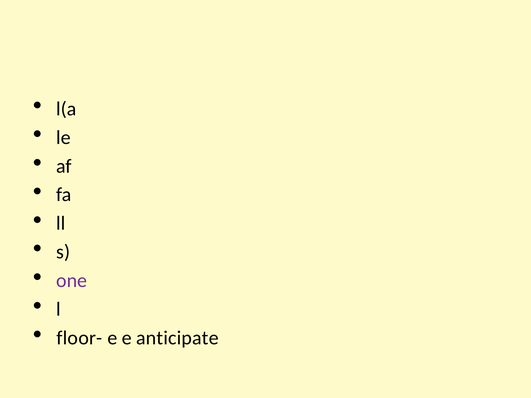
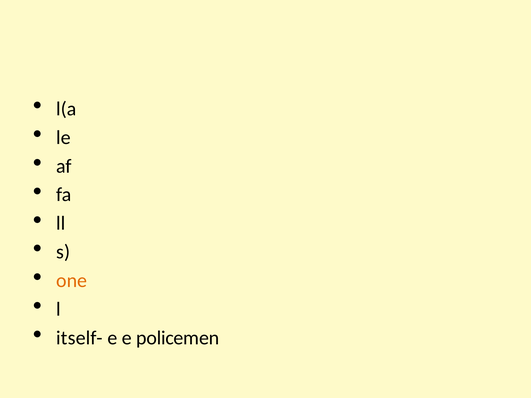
one colour: purple -> orange
floor-: floor- -> itself-
anticipate: anticipate -> policemen
